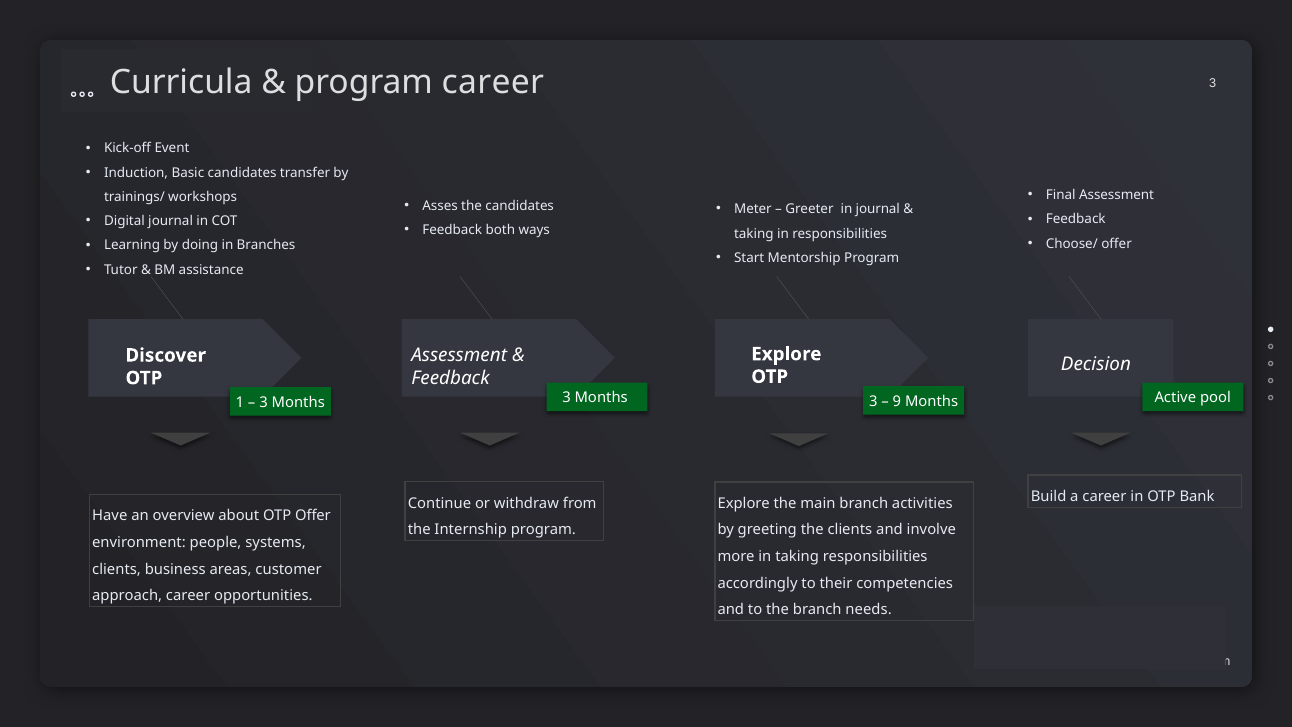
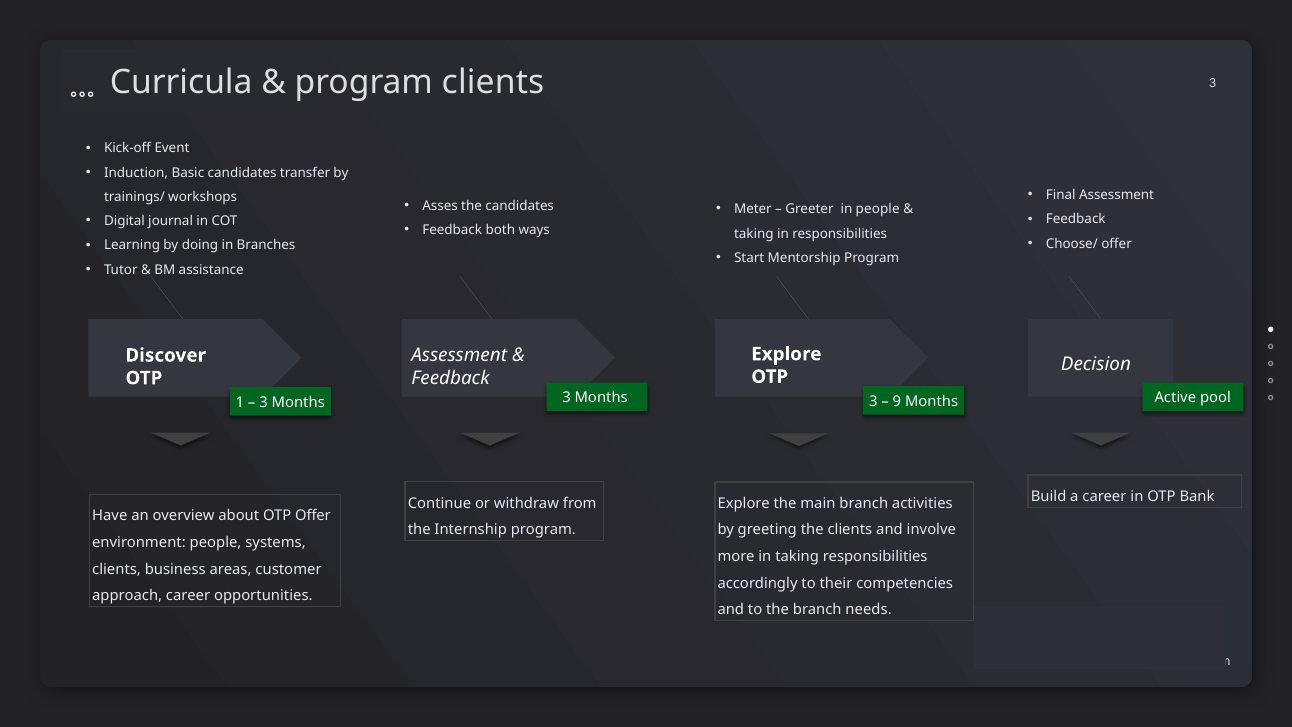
program career: career -> clients
in journal: journal -> people
